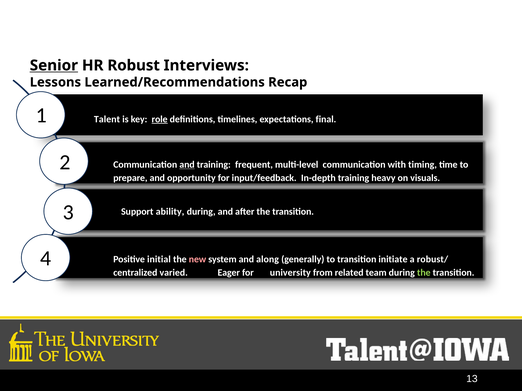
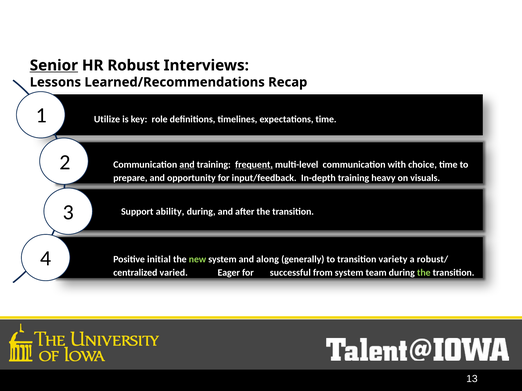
Talent: Talent -> Utilize
role underline: present -> none
expectations final: final -> time
frequent underline: none -> present
timing: timing -> choice
new colour: pink -> light green
initiate: initiate -> variety
university: university -> successful
from related: related -> system
